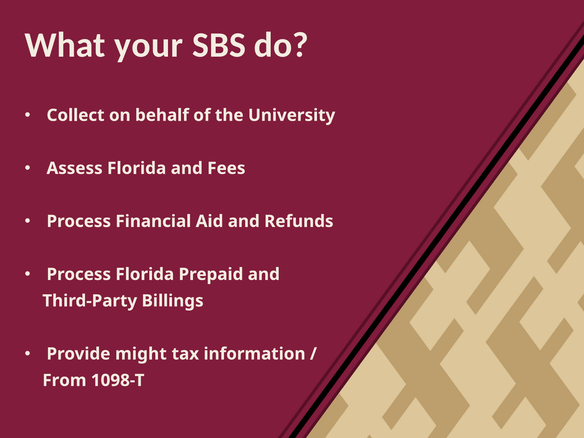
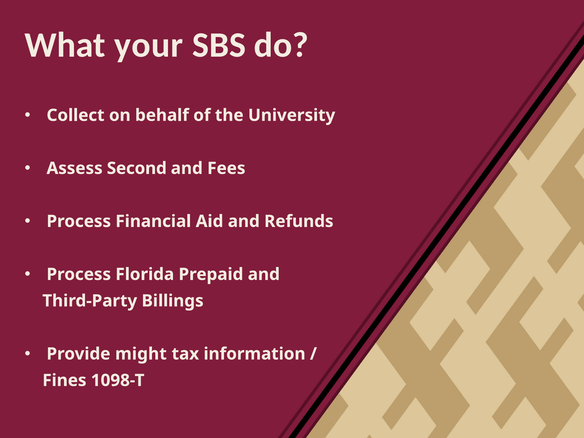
Assess Florida: Florida -> Second
From: From -> Fines
